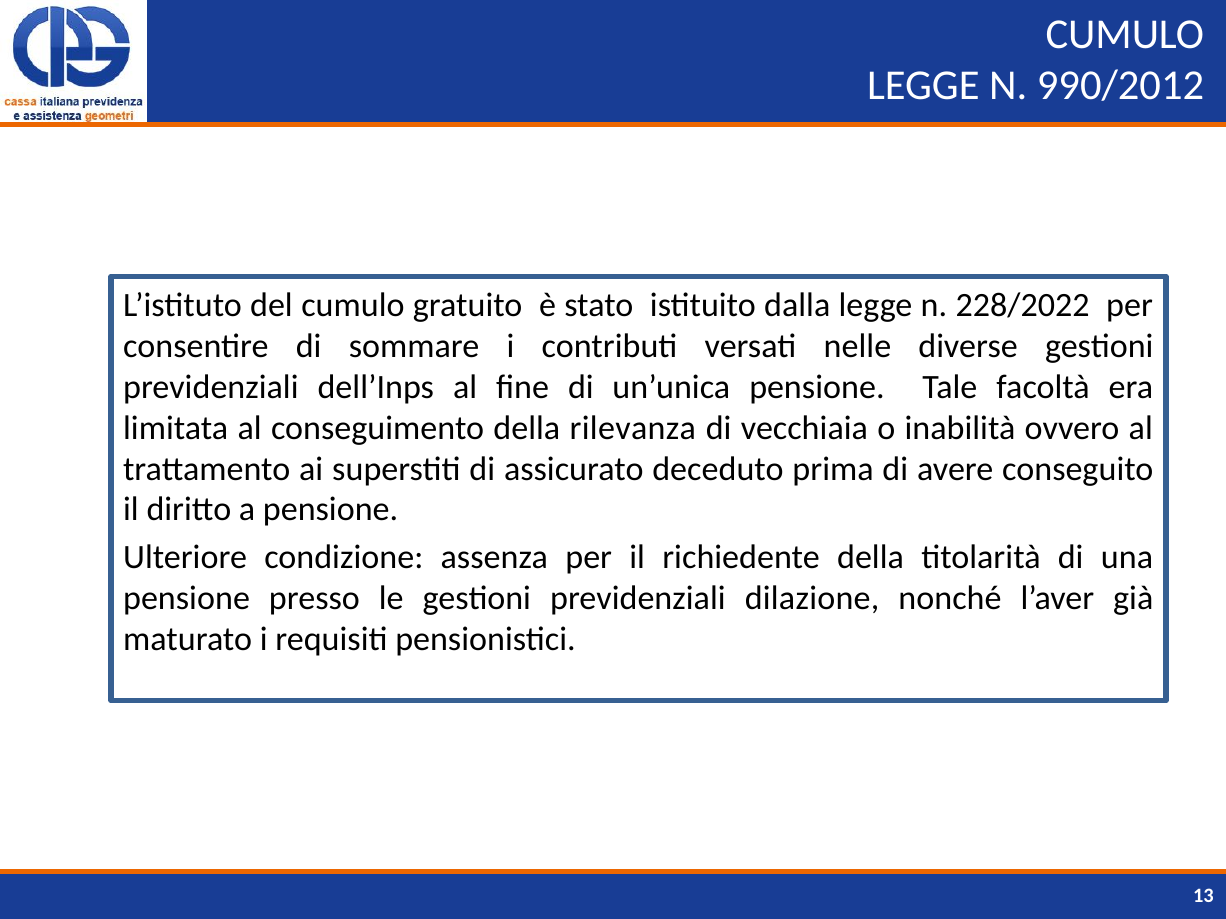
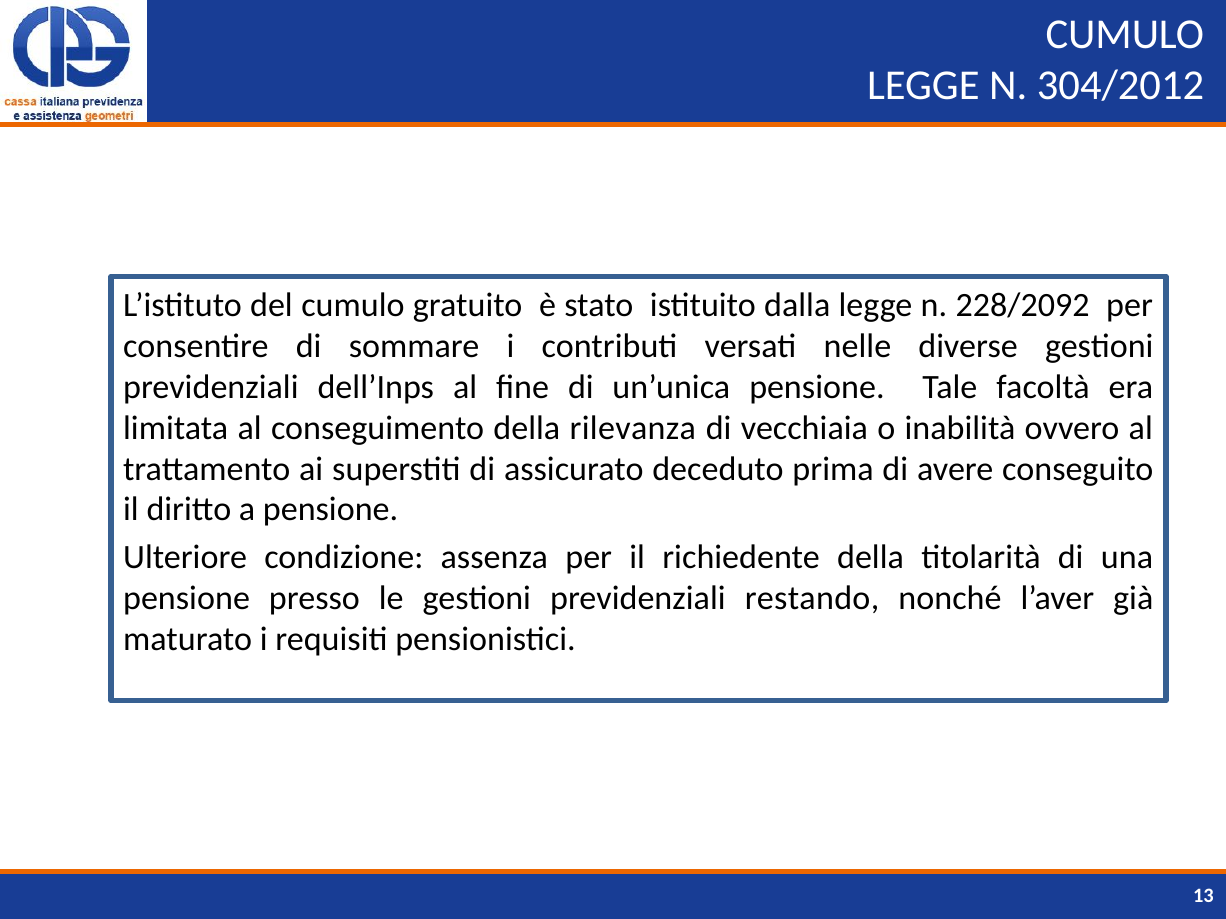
990/2012: 990/2012 -> 304/2012
228/2022: 228/2022 -> 228/2092
dilazione: dilazione -> restando
